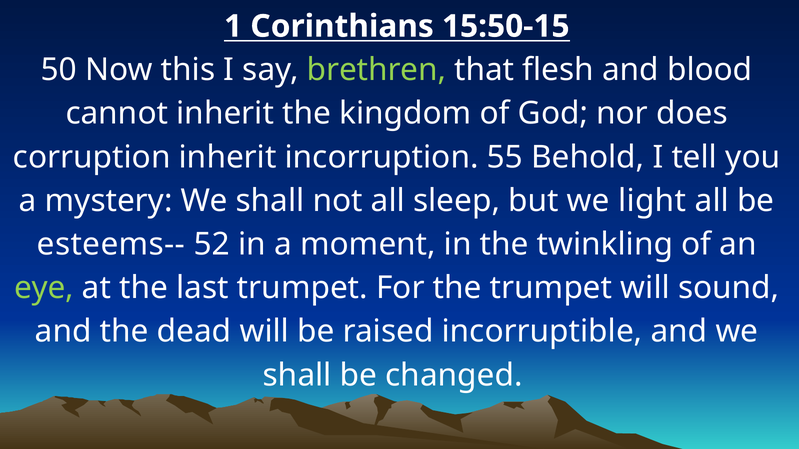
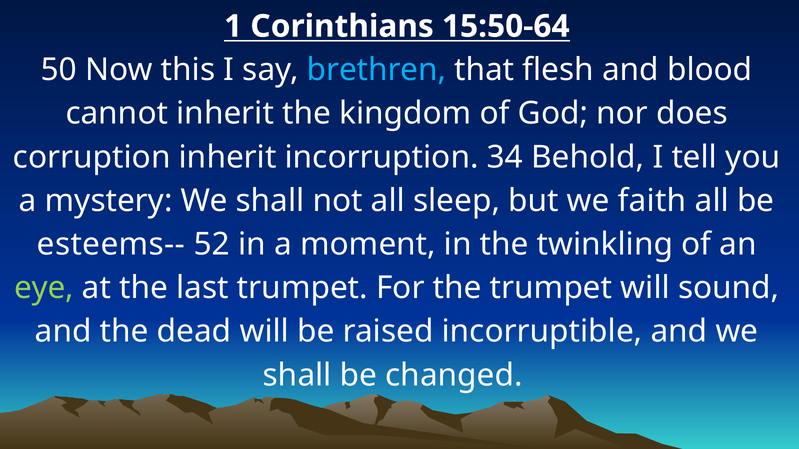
15:50-15: 15:50-15 -> 15:50-64
brethren colour: light green -> light blue
55: 55 -> 34
light: light -> faith
